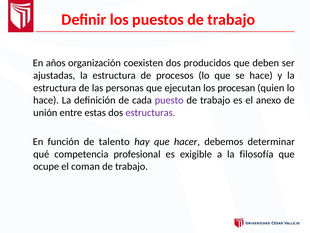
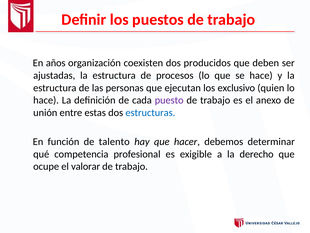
procesan: procesan -> exclusivo
estructuras colour: purple -> blue
filosofía: filosofía -> derecho
coman: coman -> valorar
